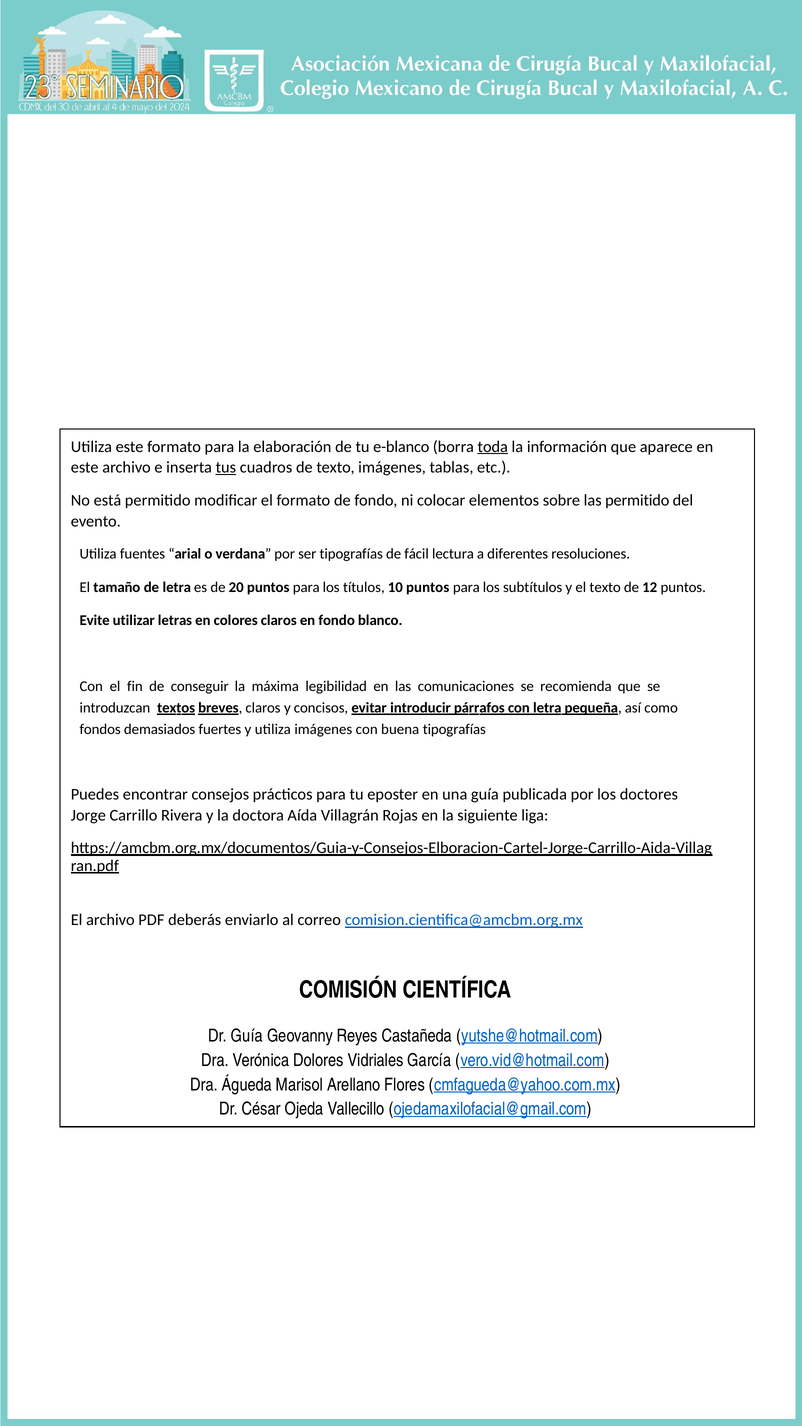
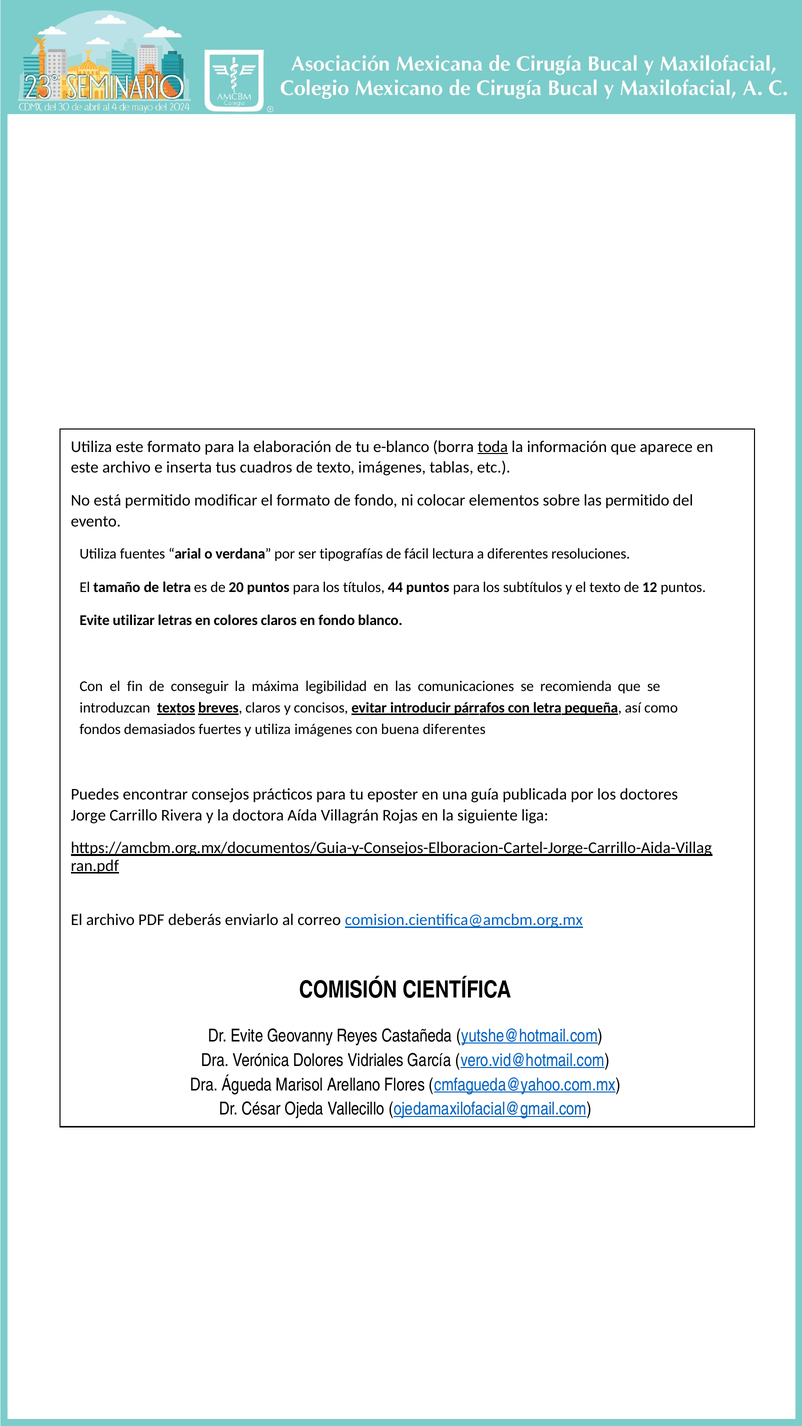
tus underline: present -> none
10: 10 -> 44
buena tipografías: tipografías -> diferentes
Dr Guía: Guía -> Evite
